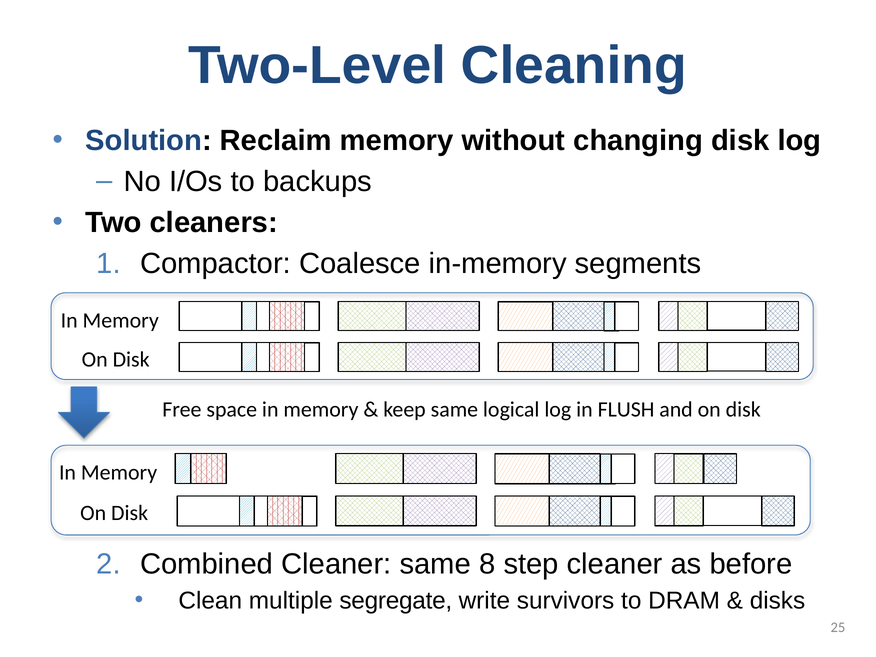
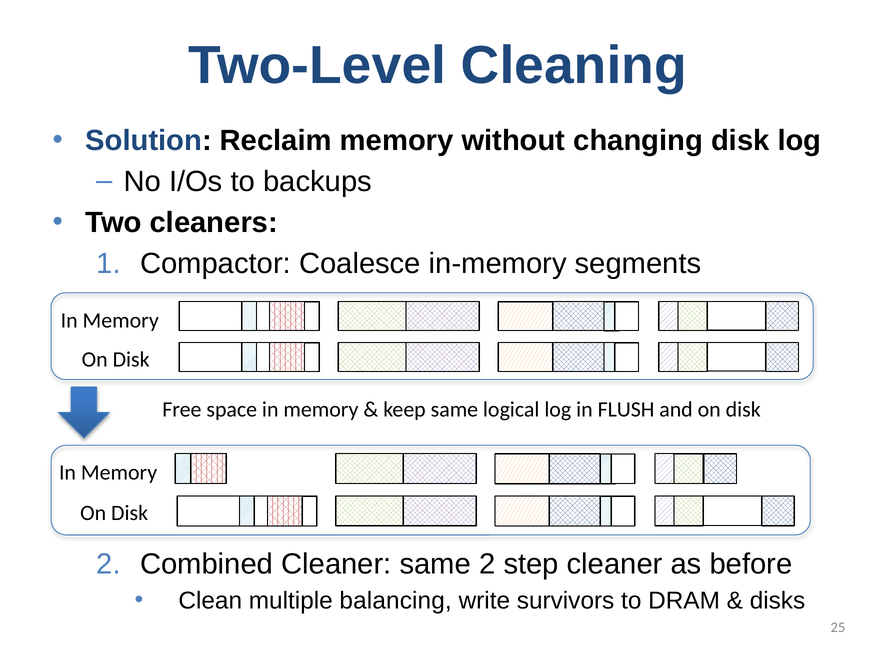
same 8: 8 -> 2
segregate: segregate -> balancing
